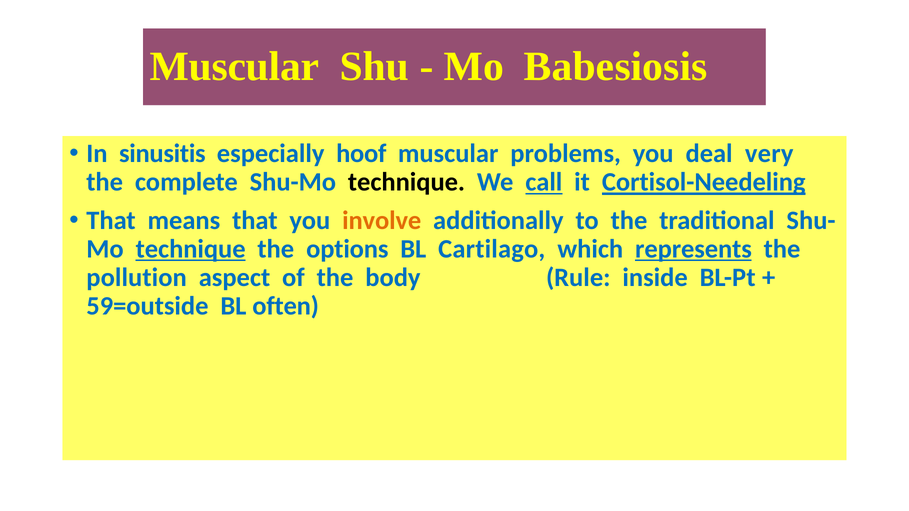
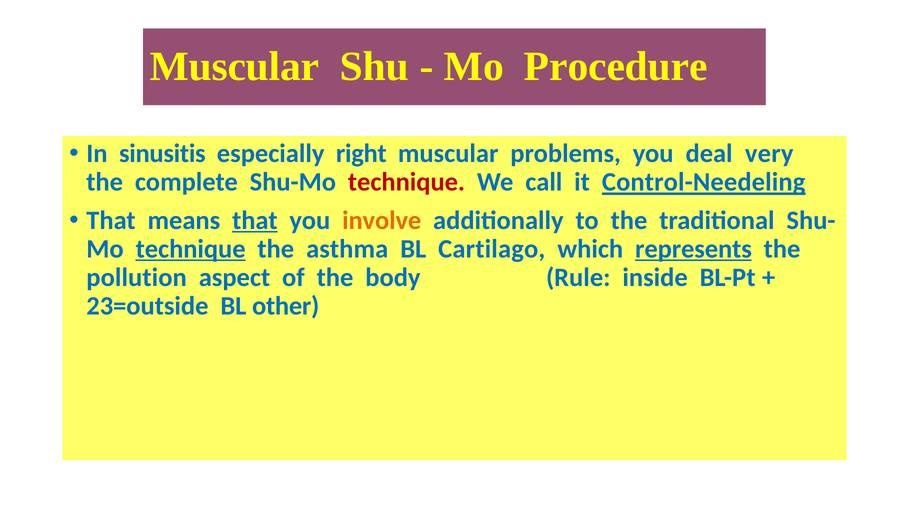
Babesiosis: Babesiosis -> Procedure
hoof: hoof -> right
technique at (407, 182) colour: black -> red
call underline: present -> none
Cortisol-Needeling: Cortisol-Needeling -> Control-Needeling
that at (255, 220) underline: none -> present
options: options -> asthma
59=outside: 59=outside -> 23=outside
often: often -> other
